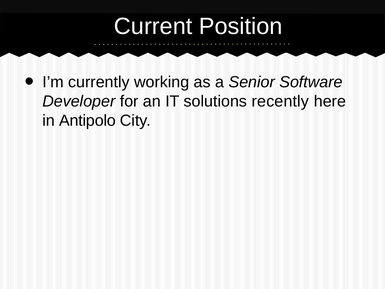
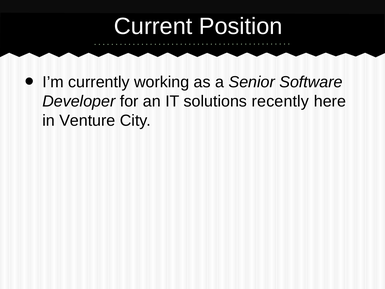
Antipolo: Antipolo -> Venture
